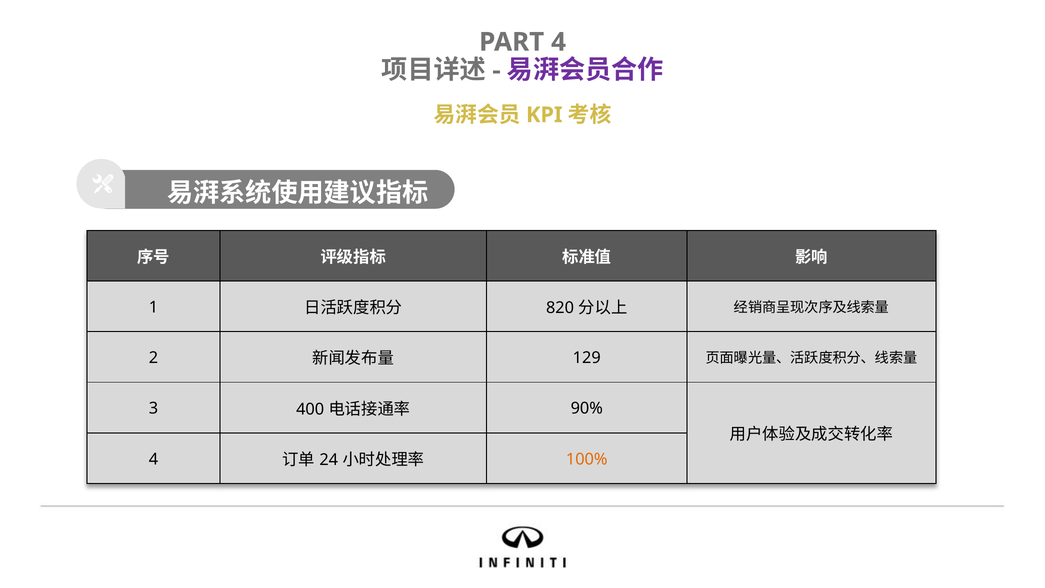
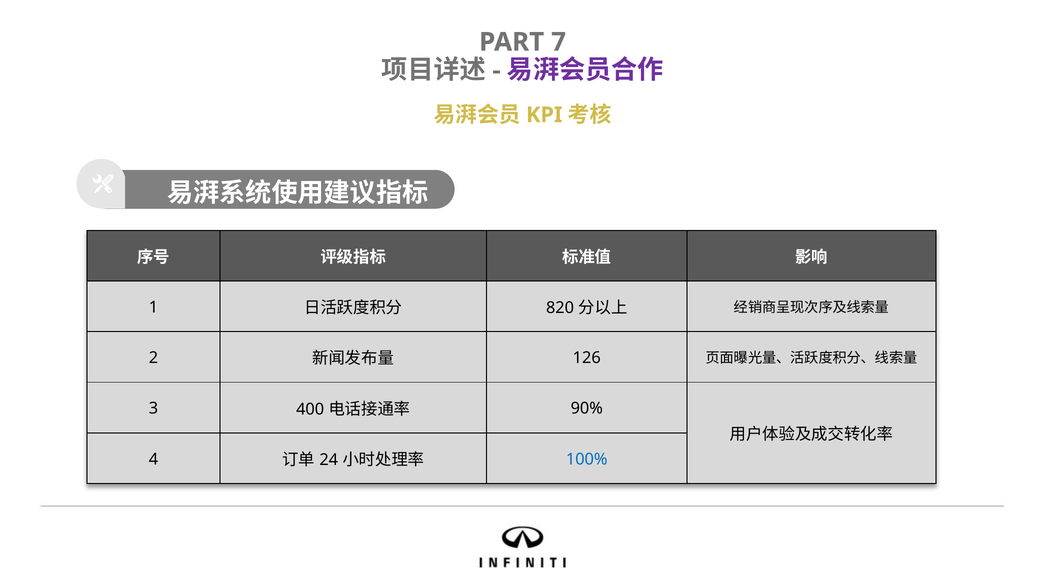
PART 4: 4 -> 7
129: 129 -> 126
100% colour: orange -> blue
